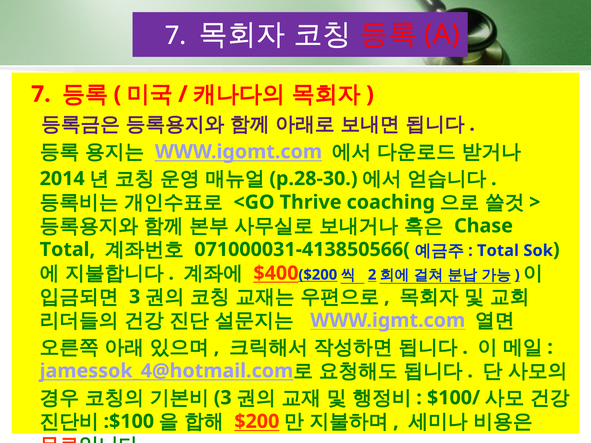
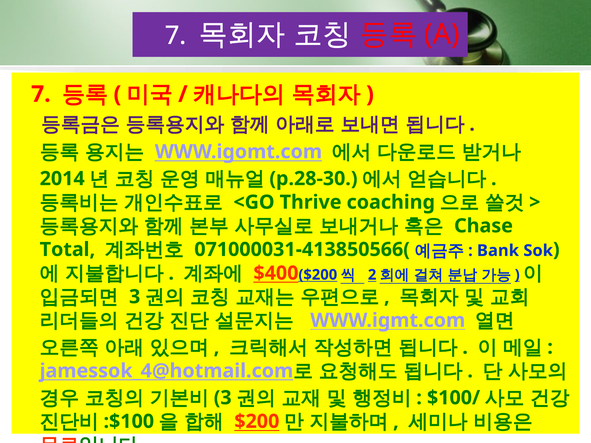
Total at (498, 251): Total -> Bank
